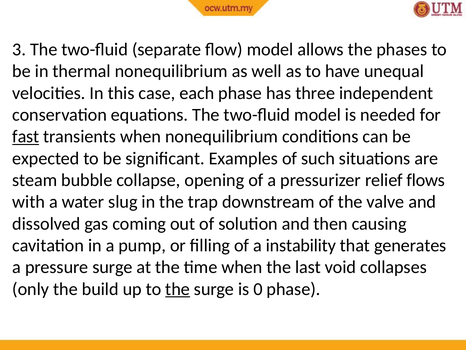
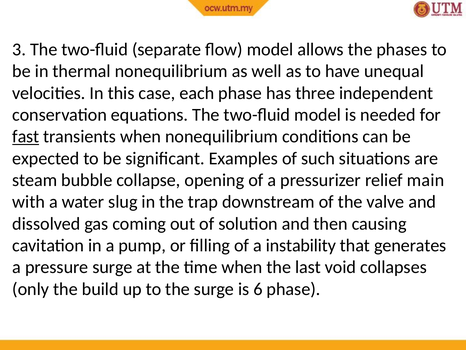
flows: flows -> main
the at (178, 289) underline: present -> none
0: 0 -> 6
